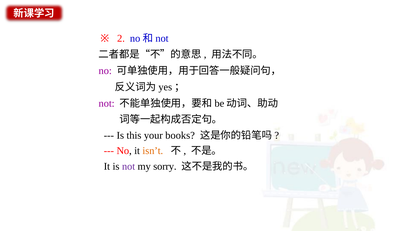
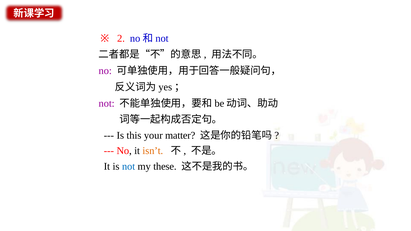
books: books -> matter
not at (129, 167) colour: purple -> blue
sorry: sorry -> these
